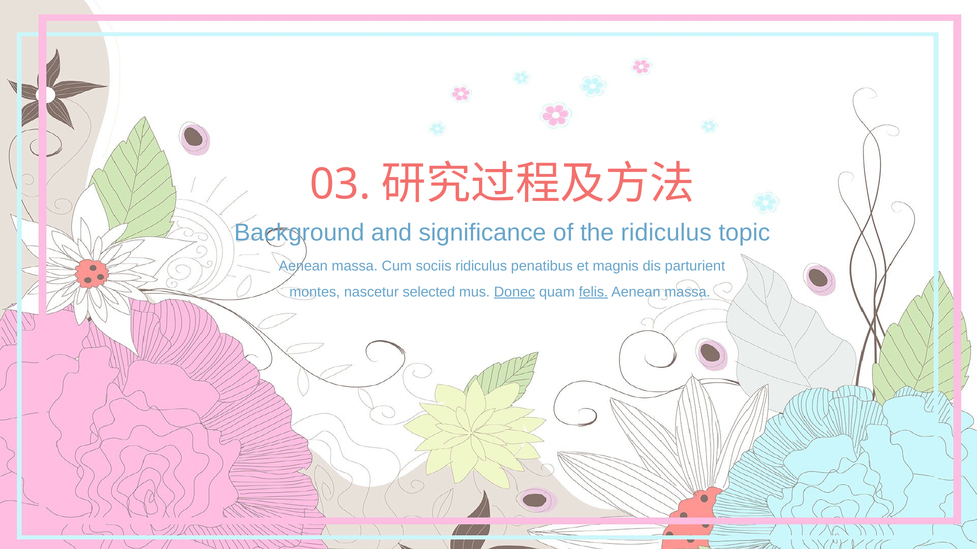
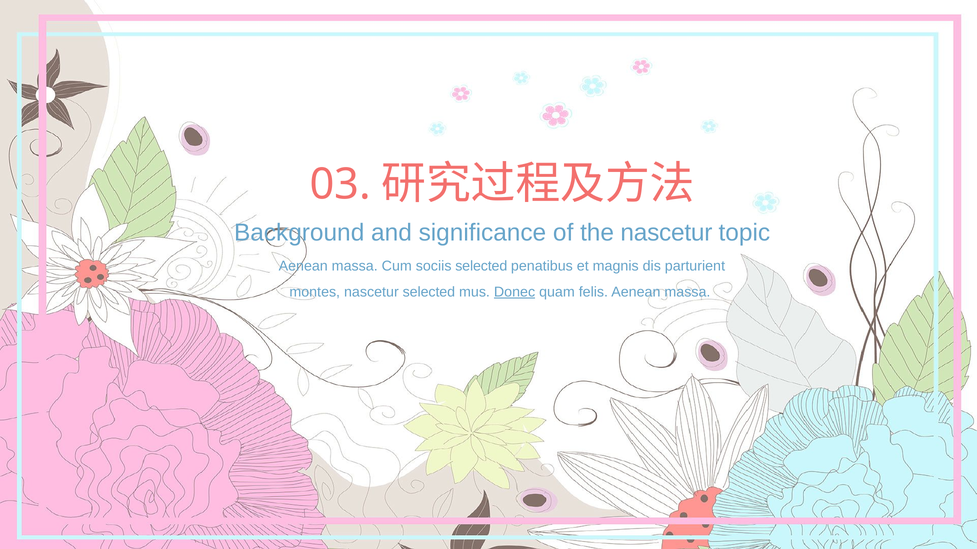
the ridiculus: ridiculus -> nascetur
sociis ridiculus: ridiculus -> selected
felis underline: present -> none
